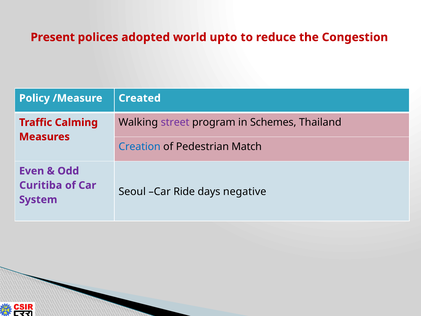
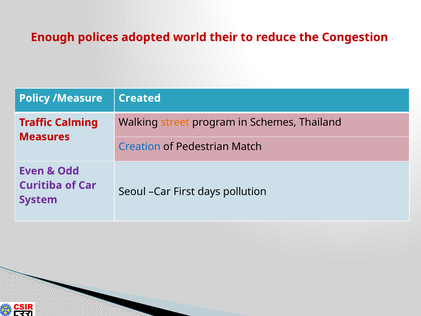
Present: Present -> Enough
upto: upto -> their
street colour: purple -> orange
Ride: Ride -> First
negative: negative -> pollution
